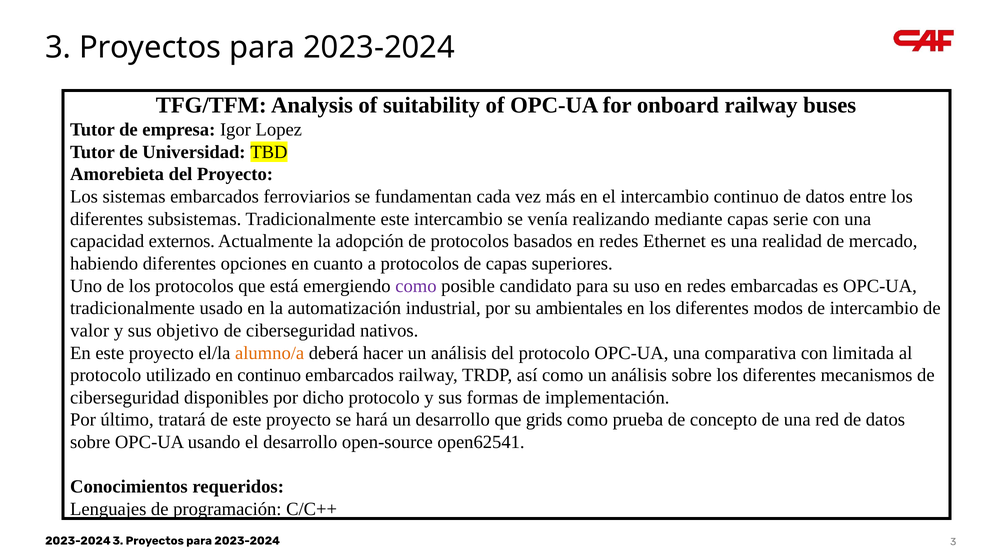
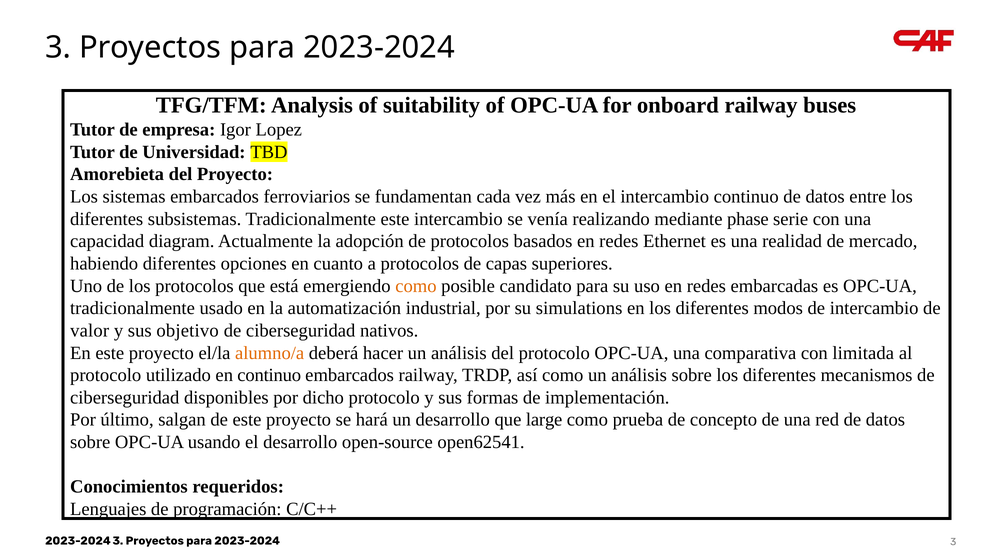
mediante capas: capas -> phase
externos: externos -> diagram
como at (416, 286) colour: purple -> orange
ambientales: ambientales -> simulations
tratará: tratará -> salgan
grids: grids -> large
